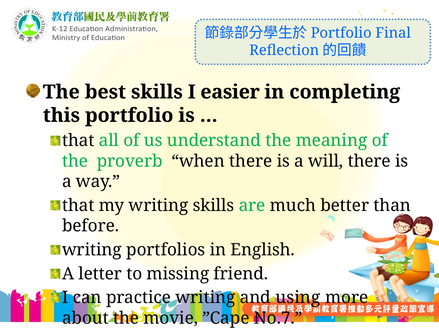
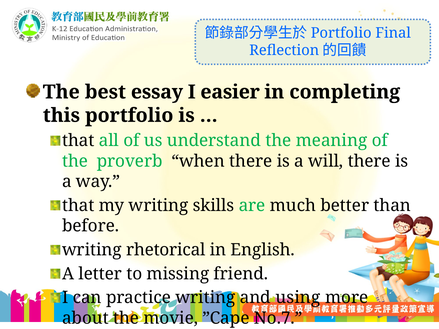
best skills: skills -> essay
portfolios: portfolios -> rhetorical
